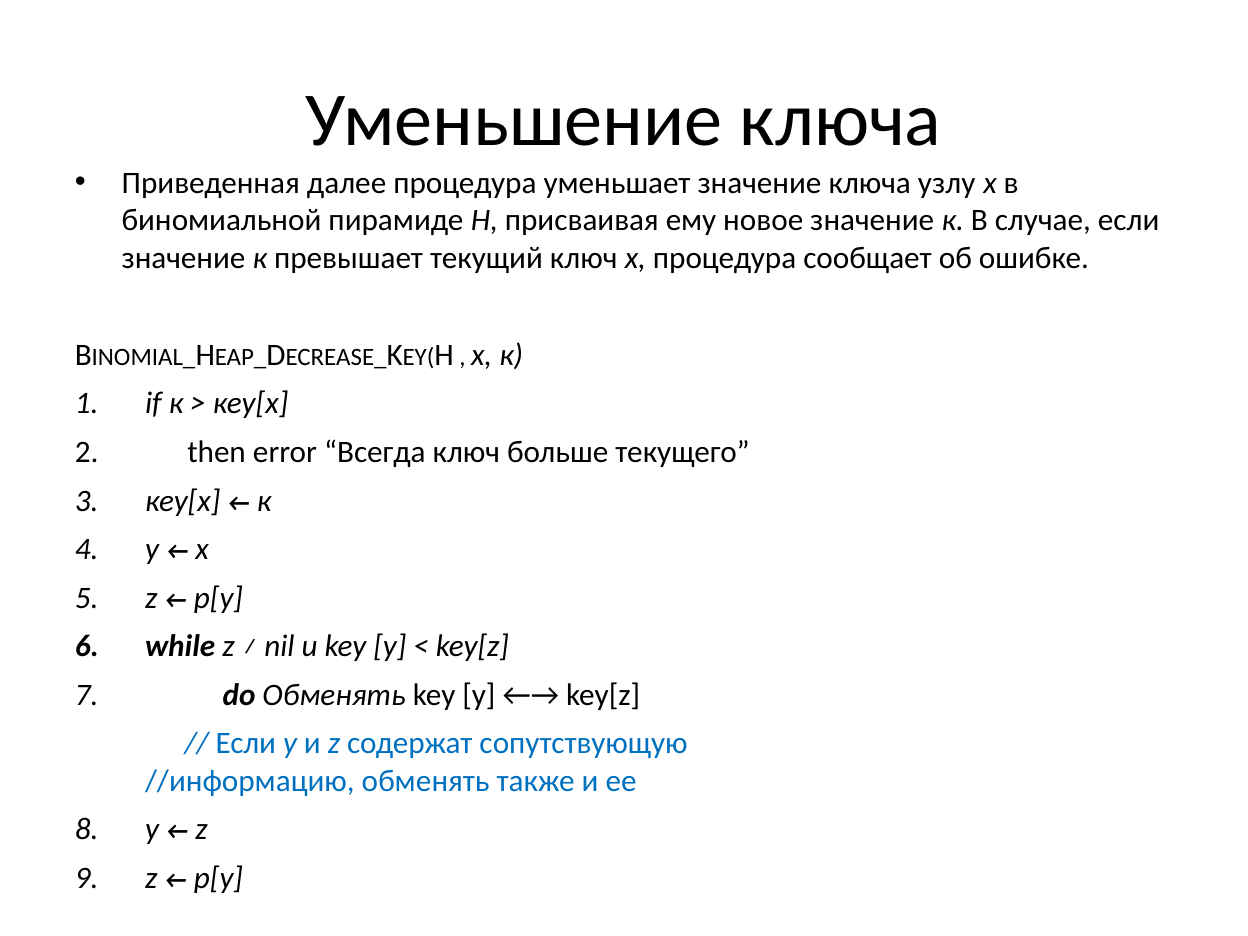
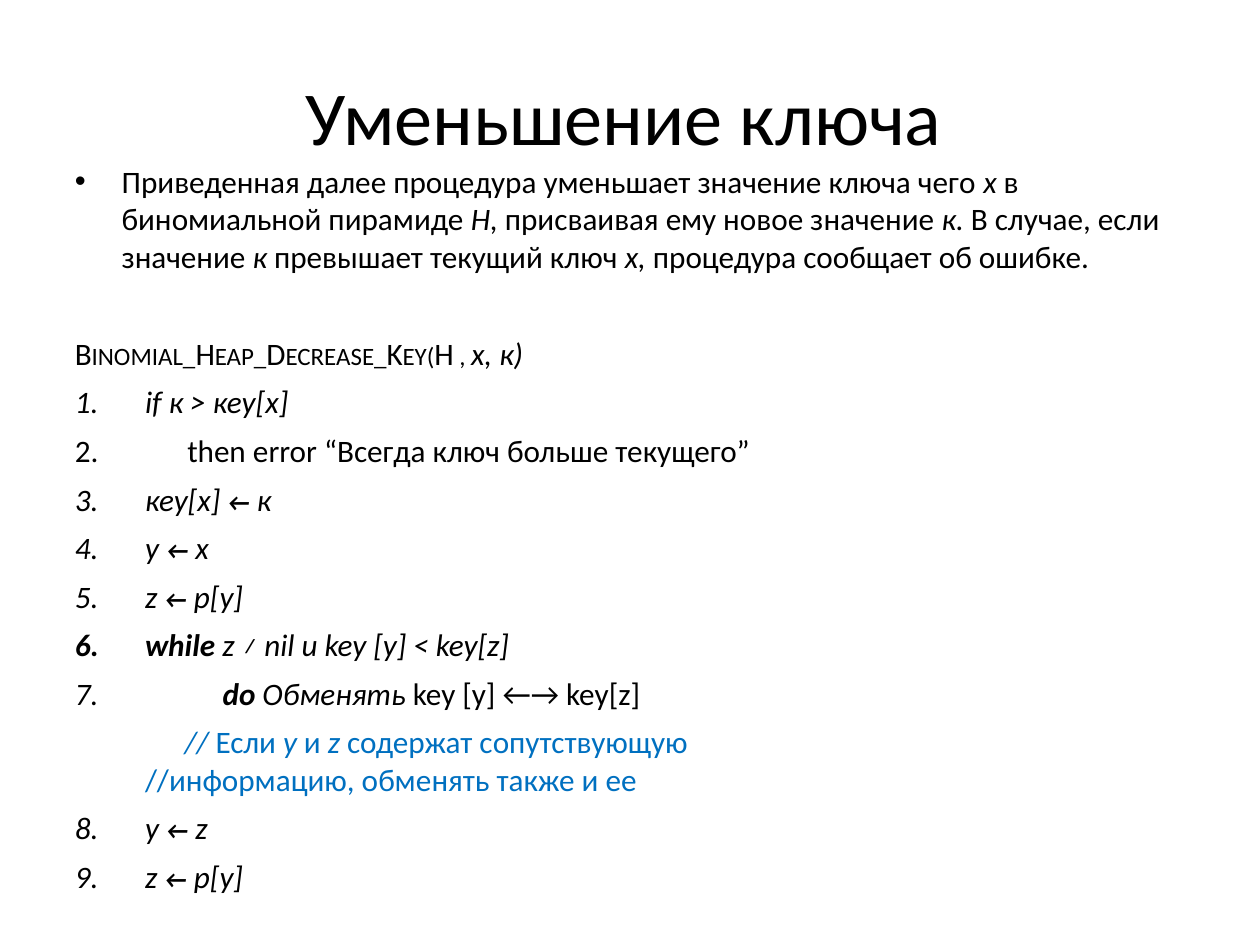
узлу: узлу -> чего
